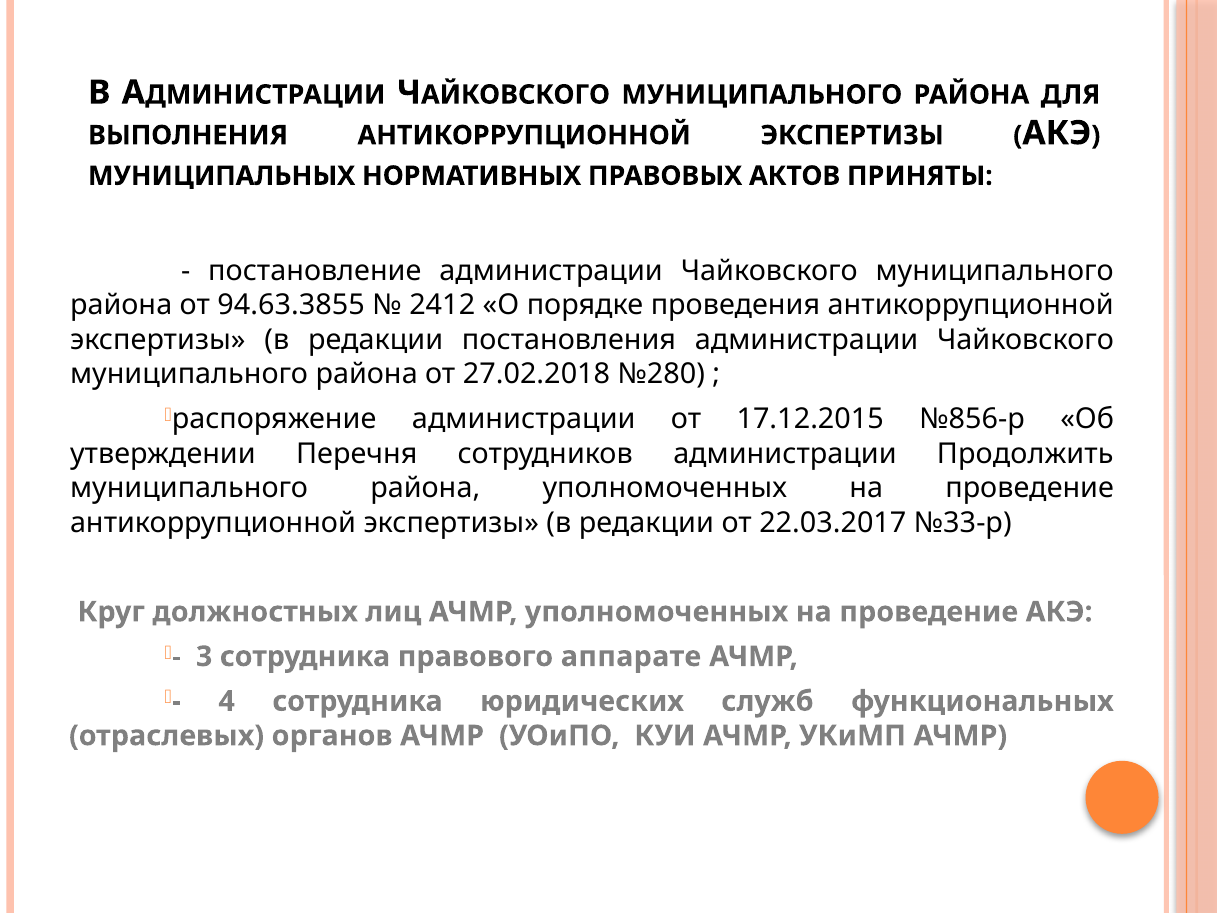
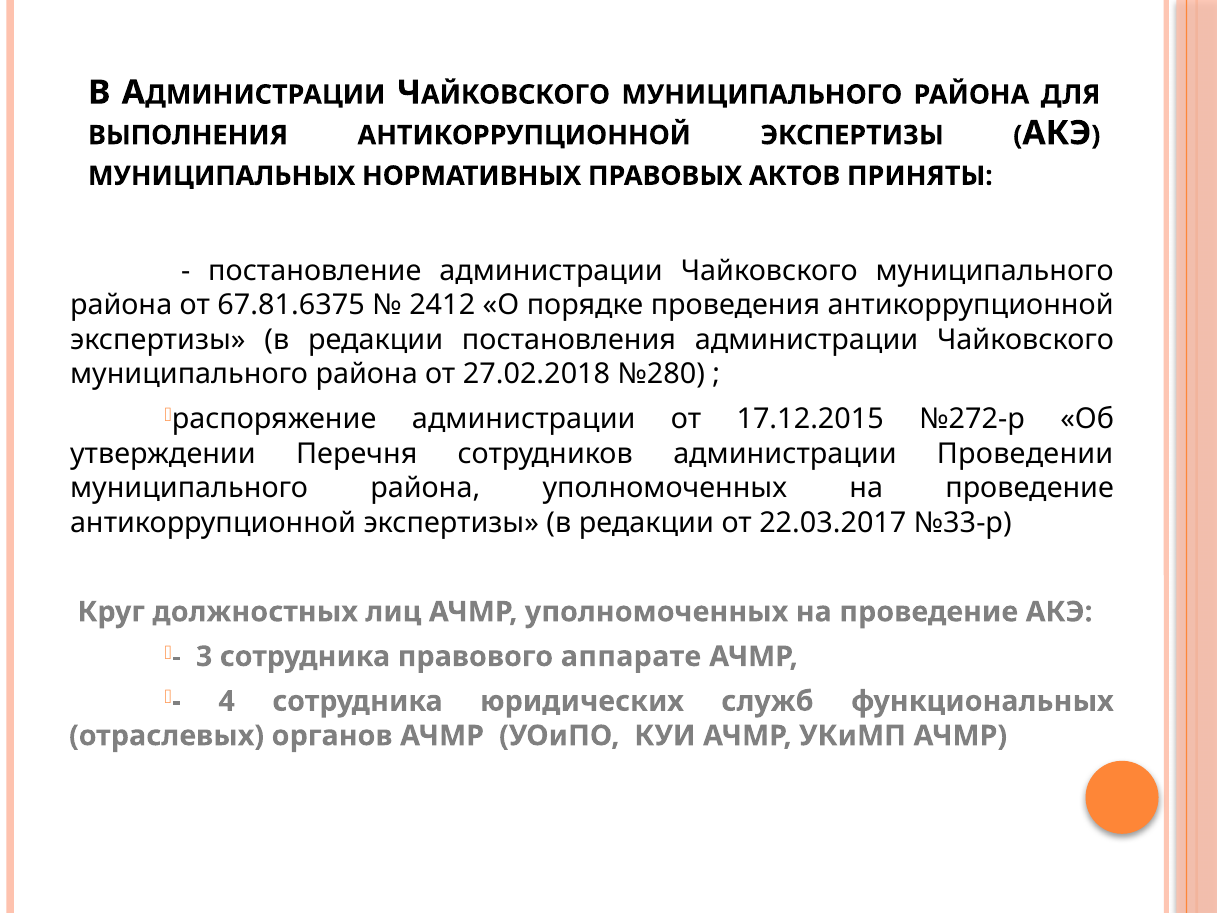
94.63.3855: 94.63.3855 -> 67.81.6375
№856-р: №856-р -> №272-р
Продолжить: Продолжить -> Проведении
